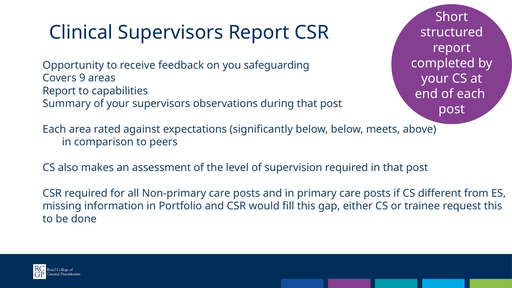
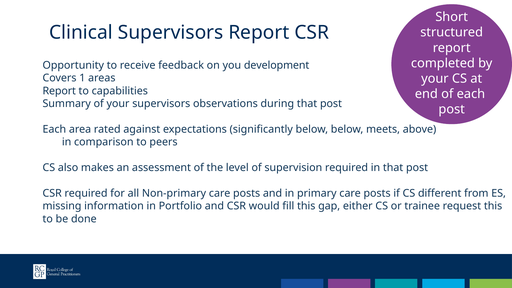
safeguarding: safeguarding -> development
9: 9 -> 1
